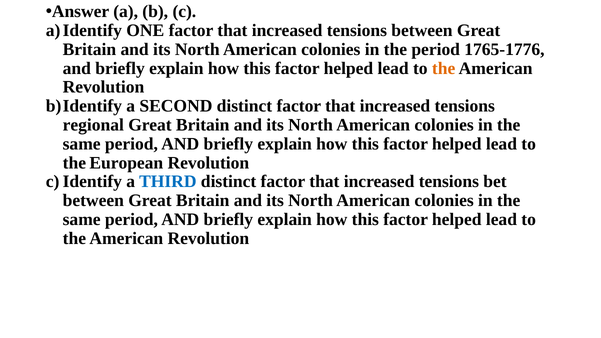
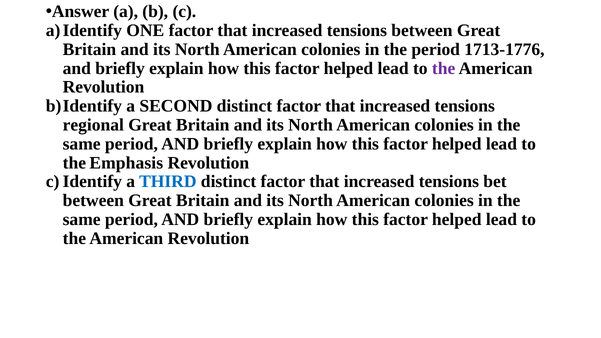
1765-1776: 1765-1776 -> 1713-1776
the at (444, 68) colour: orange -> purple
European: European -> Emphasis
